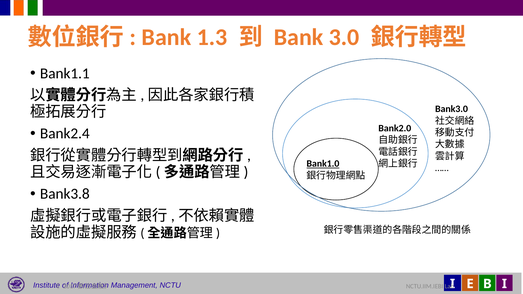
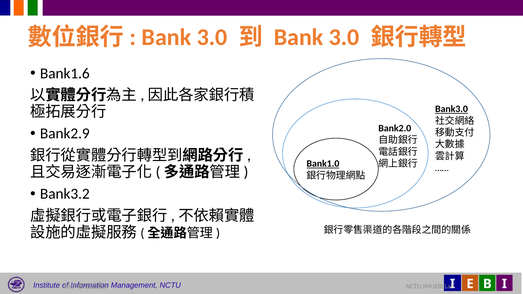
1.3 at (212, 37): 1.3 -> 3.0
Bank1.1: Bank1.1 -> Bank1.6
Bank3.0 underline: none -> present
Bank2.4: Bank2.4 -> Bank2.9
Bank3.8: Bank3.8 -> Bank3.2
